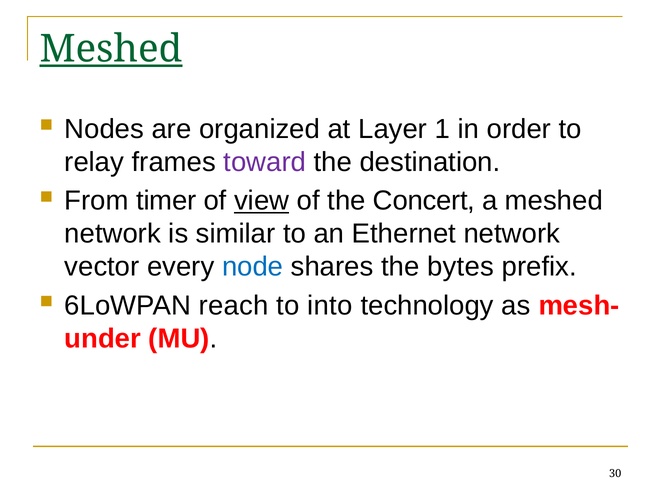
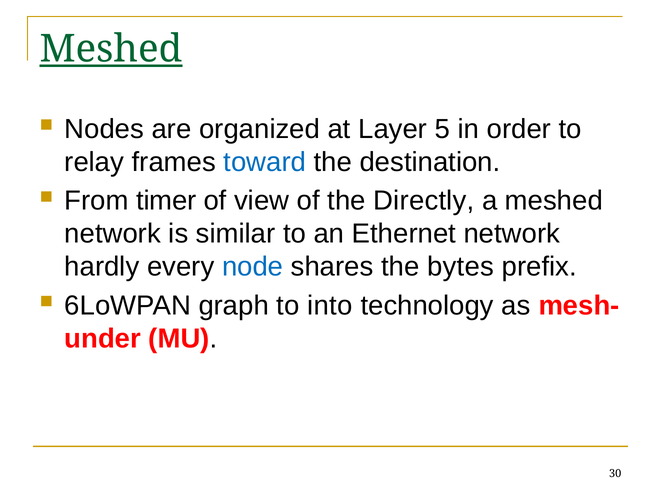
1: 1 -> 5
toward colour: purple -> blue
view underline: present -> none
Concert: Concert -> Directly
vector: vector -> hardly
reach: reach -> graph
